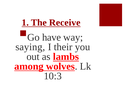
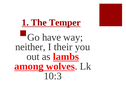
Receive: Receive -> Temper
saying: saying -> neither
